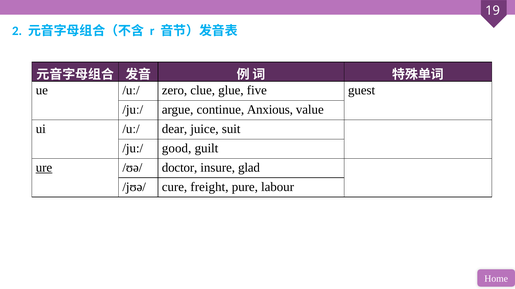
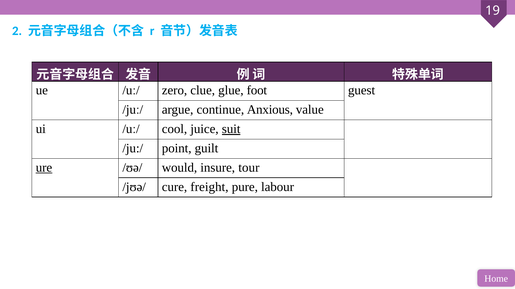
five: five -> foot
dear: dear -> cool
suit underline: none -> present
good: good -> point
doctor: doctor -> would
glad: glad -> tour
